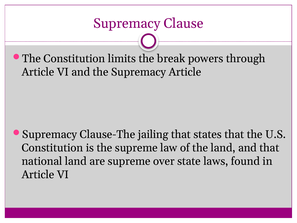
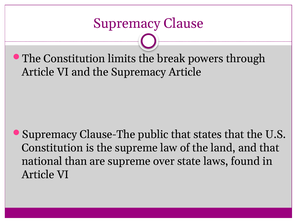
jailing: jailing -> public
national land: land -> than
